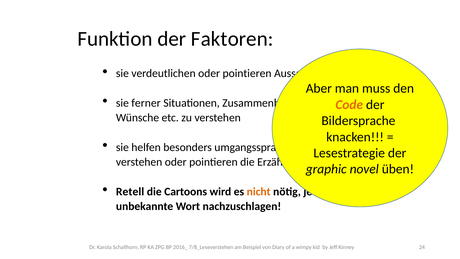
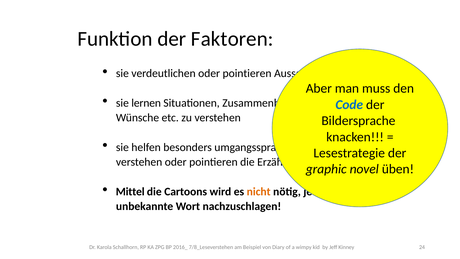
ferner: ferner -> lernen
Code colour: orange -> blue
Retell: Retell -> Mittel
